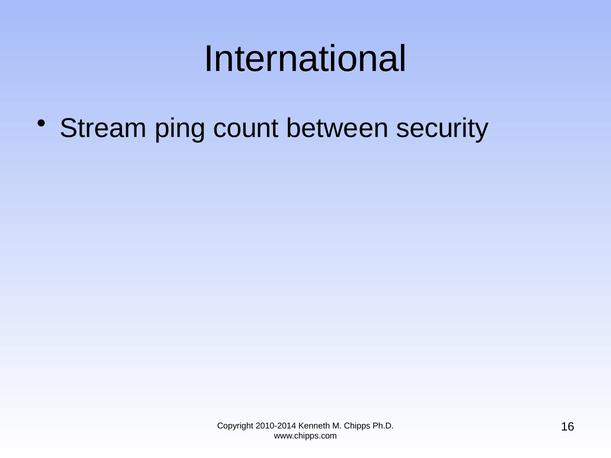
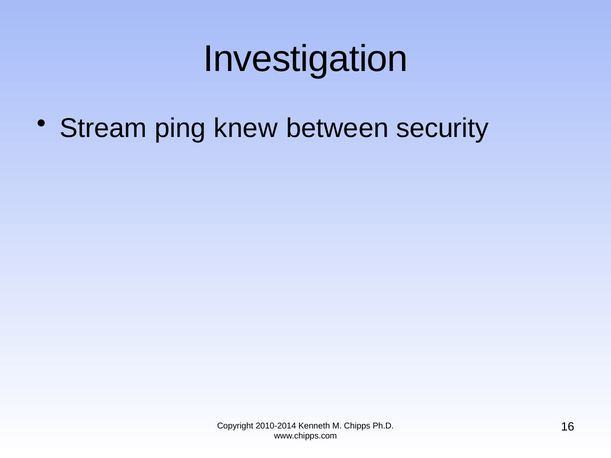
International: International -> Investigation
count: count -> knew
